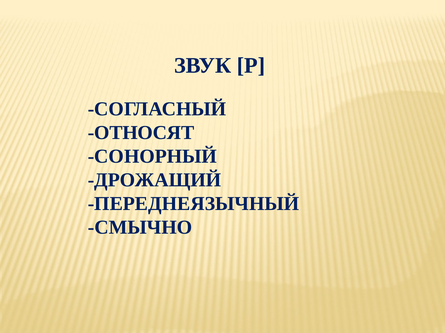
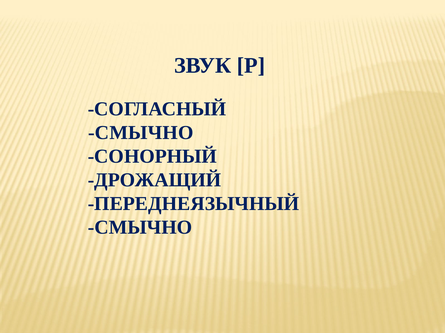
ОТНОСЯТ at (141, 133): ОТНОСЯТ -> СМЫЧНО
